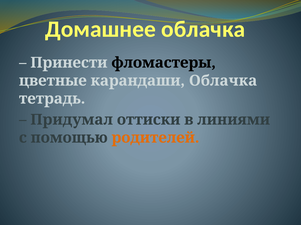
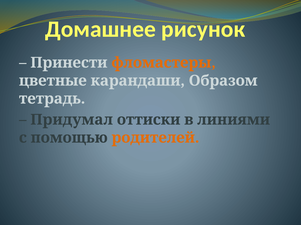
Домашнее облачка: облачка -> рисунок
фломастеры colour: black -> orange
карандаши Облачка: Облачка -> Образом
